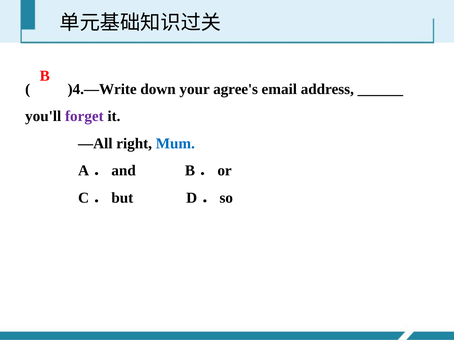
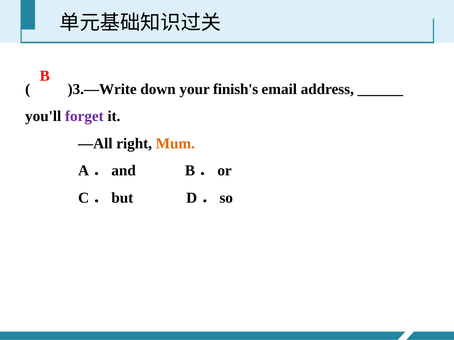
)4.—Write: )4.—Write -> )3.—Write
agree's: agree's -> finish's
Mum colour: blue -> orange
